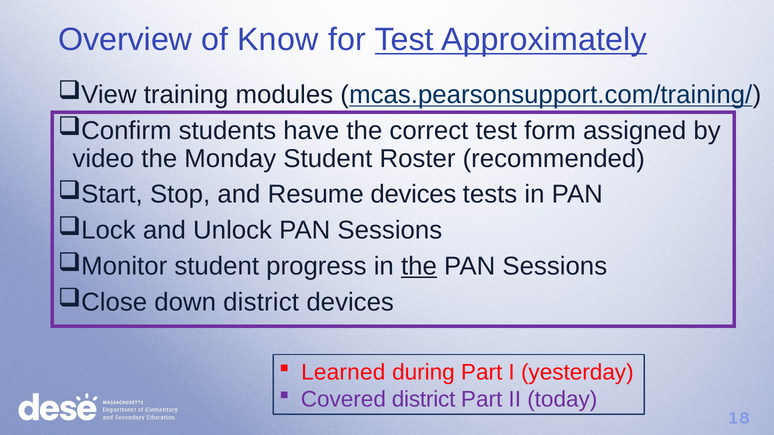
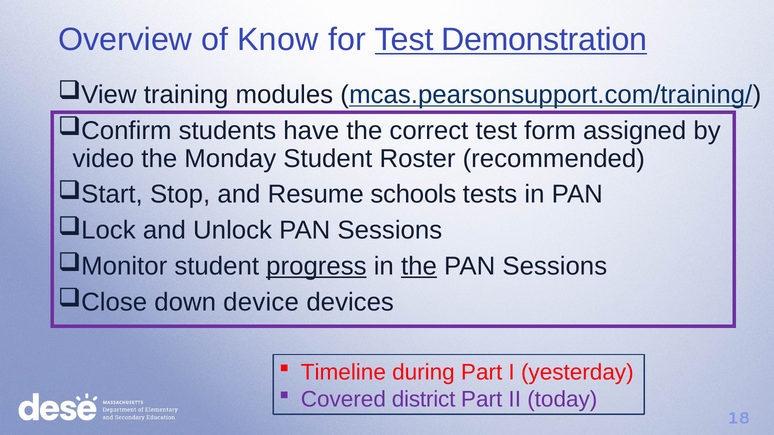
Approximately: Approximately -> Demonstration
Resume devices: devices -> schools
progress underline: none -> present
down district: district -> device
Learned: Learned -> Timeline
